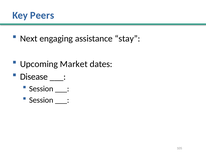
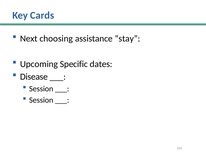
Peers: Peers -> Cards
engaging: engaging -> choosing
Market: Market -> Specific
